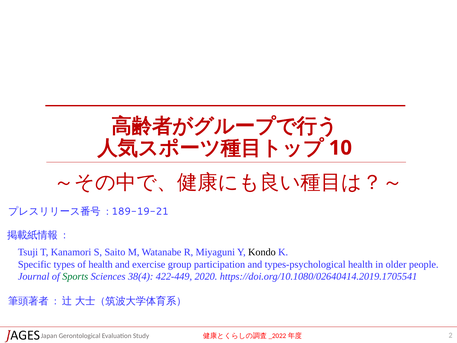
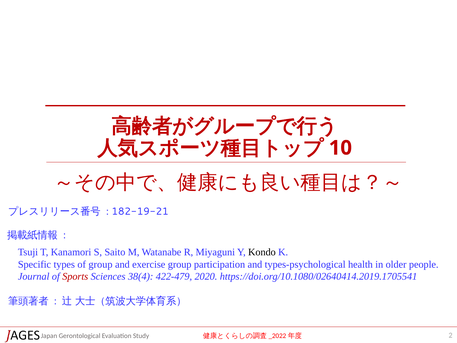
189-19-21: 189-19-21 -> 182-19-21
of health: health -> group
Sports colour: green -> red
422-449: 422-449 -> 422-479
